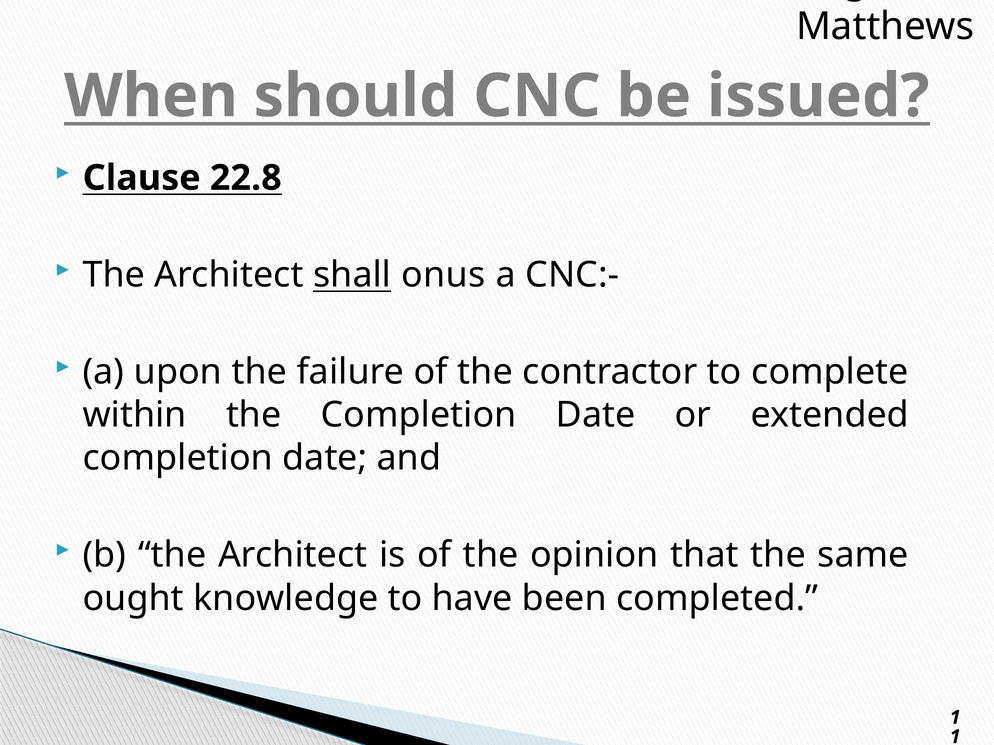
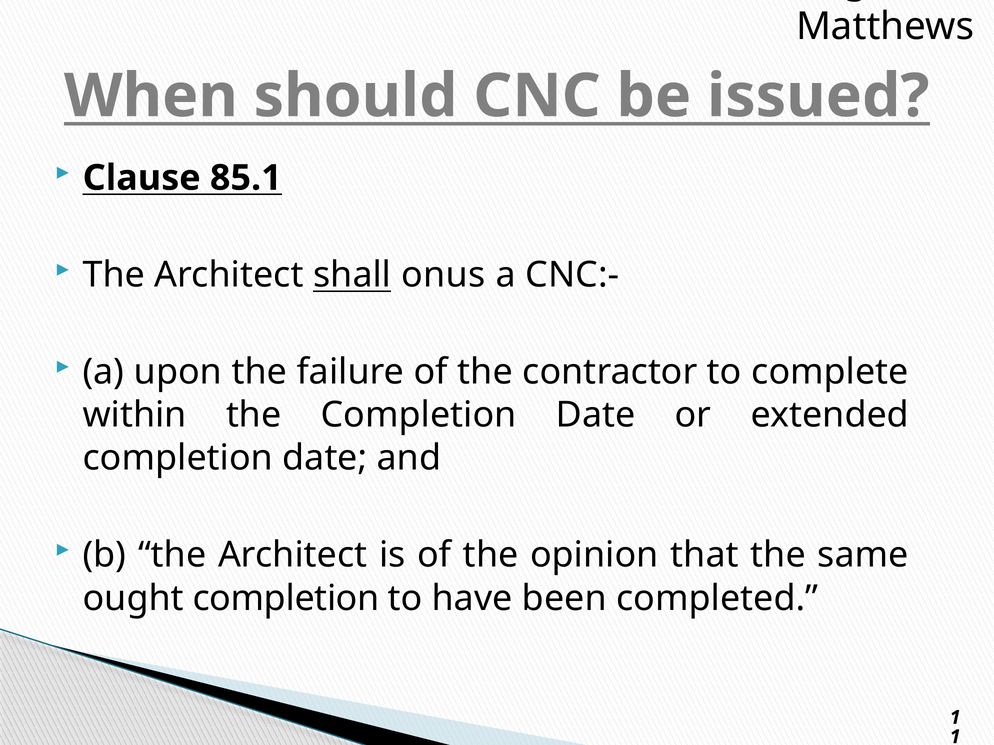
22.8: 22.8 -> 85.1
ought knowledge: knowledge -> completion
